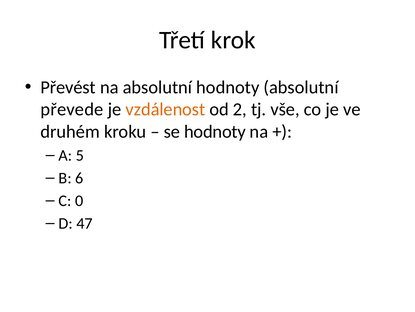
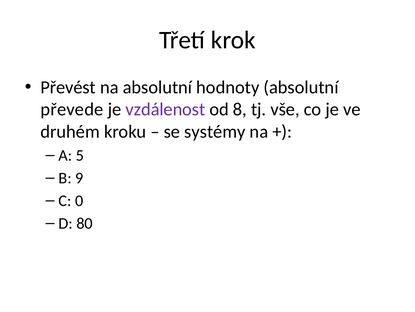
vzdálenost colour: orange -> purple
2: 2 -> 8
se hodnoty: hodnoty -> systémy
6: 6 -> 9
47: 47 -> 80
